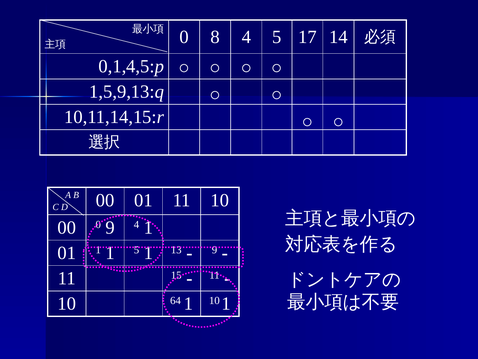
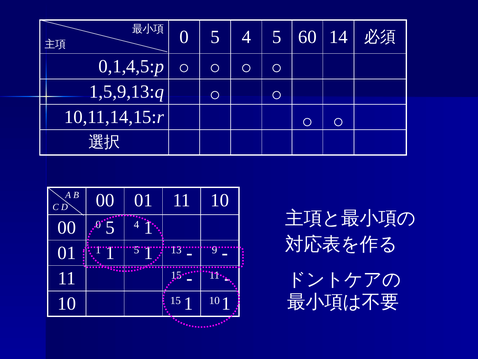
8 at (215, 37): 8 -> 5
17: 17 -> 60
00 0 9: 9 -> 5
10 64: 64 -> 15
